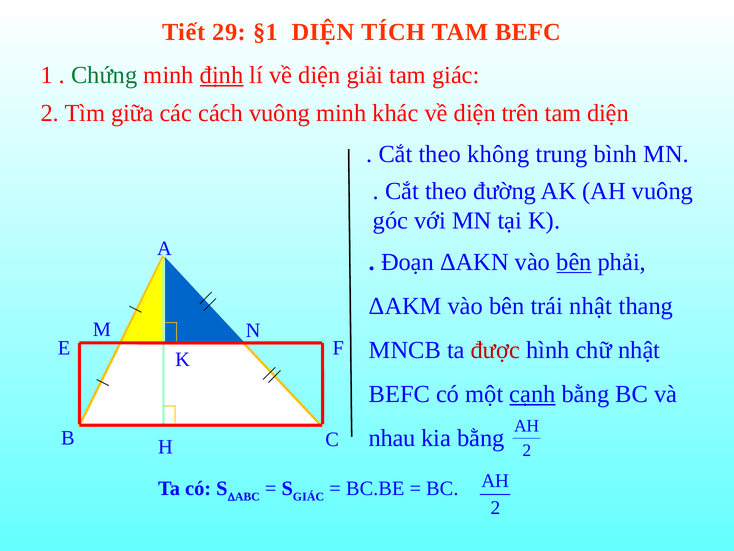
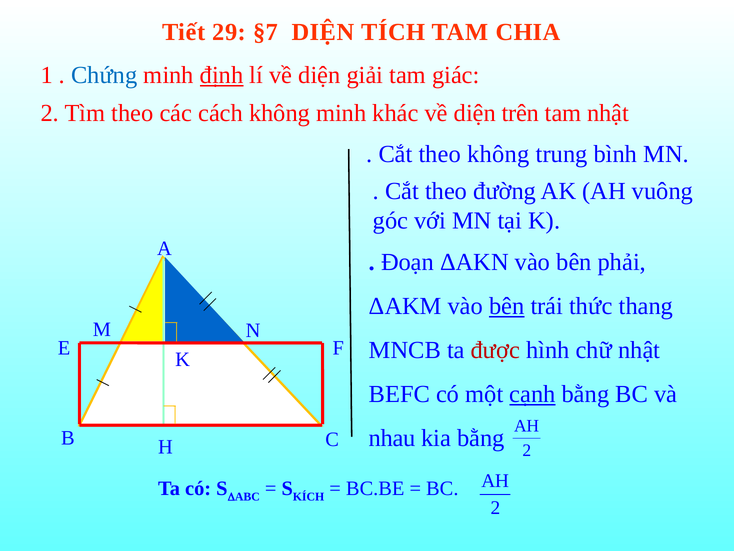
§1: §1 -> §7
TAM BEFC: BEFC -> CHIA
Chứng colour: green -> blue
Tìm giữa: giữa -> theo
cách vuông: vuông -> không
tam diện: diện -> nhật
bên at (574, 262) underline: present -> none
bên at (507, 306) underline: none -> present
trái nhật: nhật -> thức
GIÁC at (308, 496): GIÁC -> KÍCH
